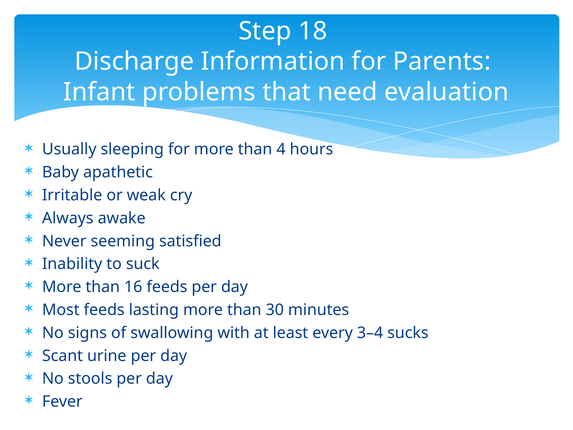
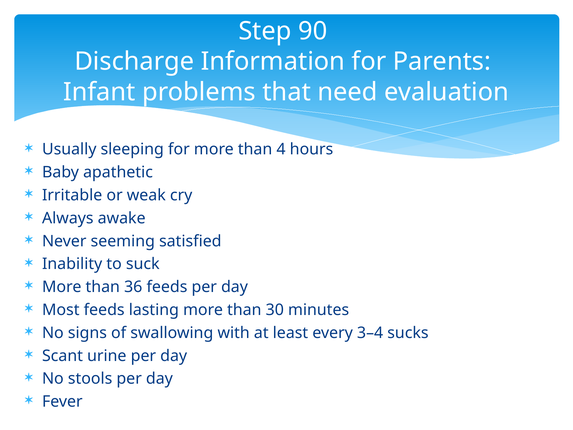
18: 18 -> 90
16: 16 -> 36
